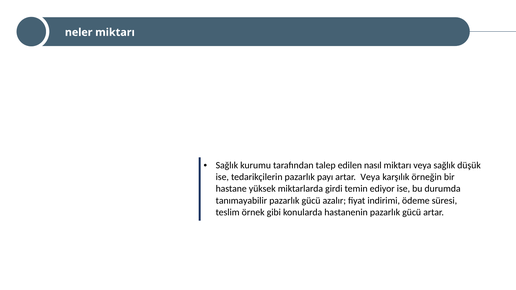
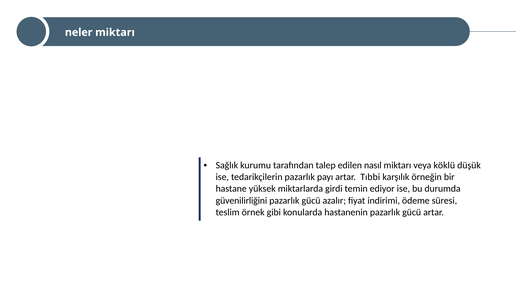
veya sağlık: sağlık -> köklü
artar Veya: Veya -> Tıbbi
tanımayabilir: tanımayabilir -> güvenilirliğini
